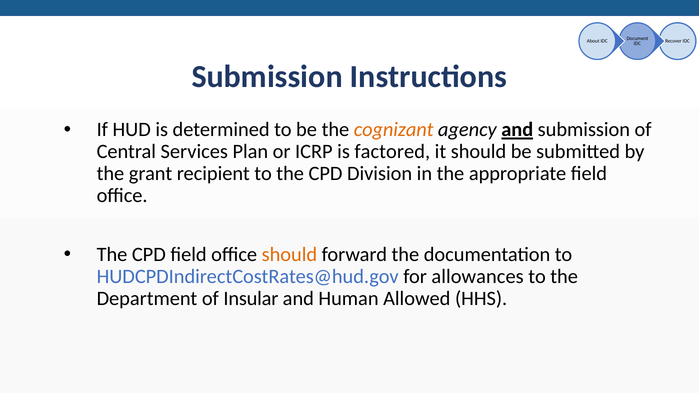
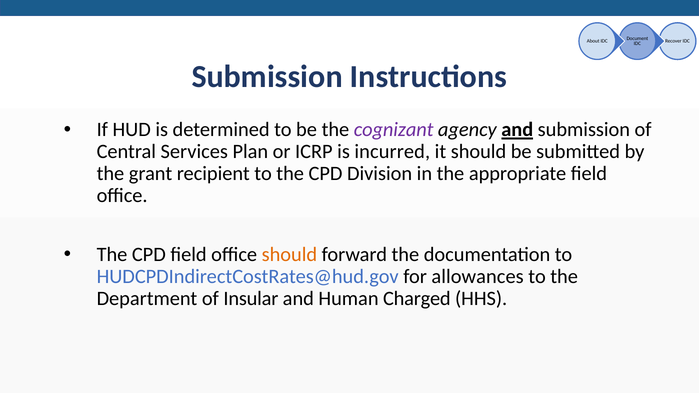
cognizant colour: orange -> purple
factored: factored -> incurred
Allowed: Allowed -> Charged
